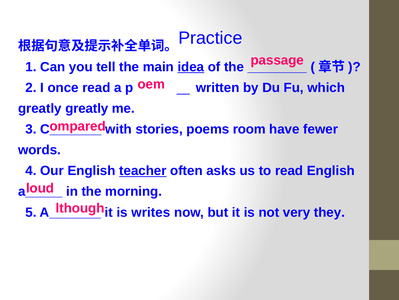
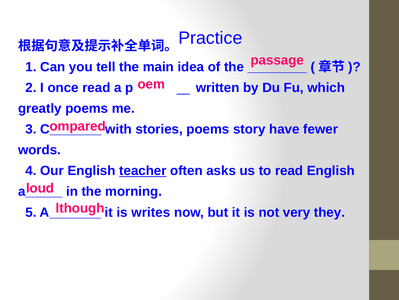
idea underline: present -> none
greatly greatly: greatly -> poems
room: room -> story
